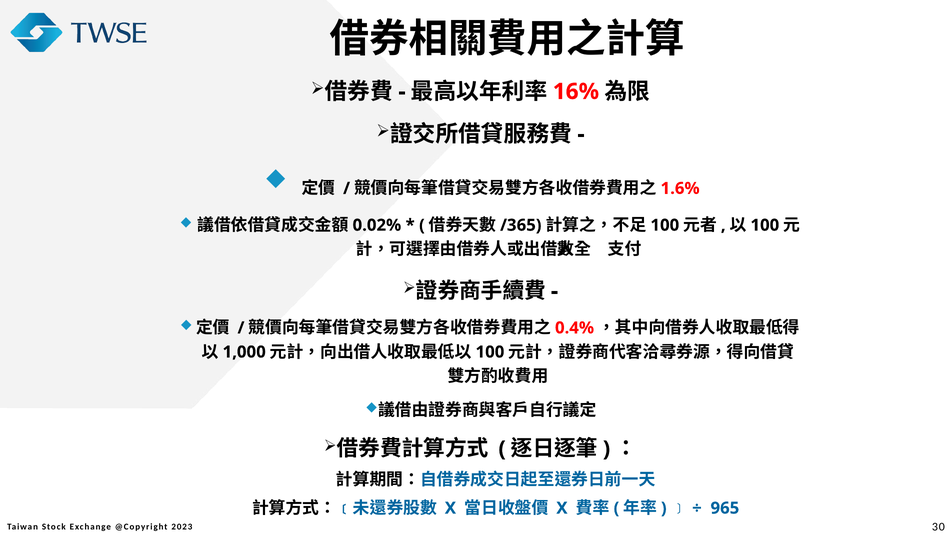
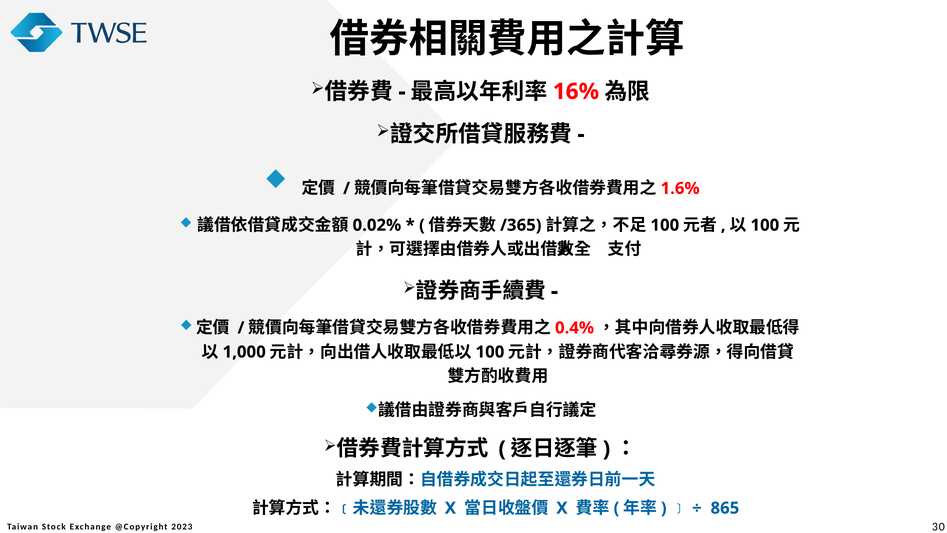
965: 965 -> 865
